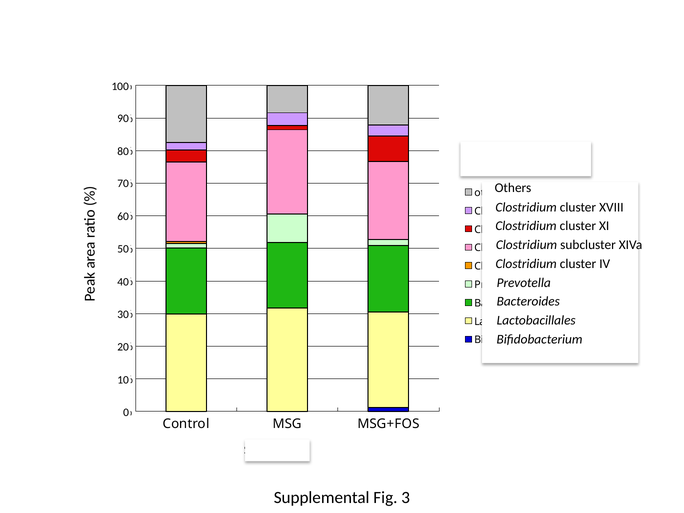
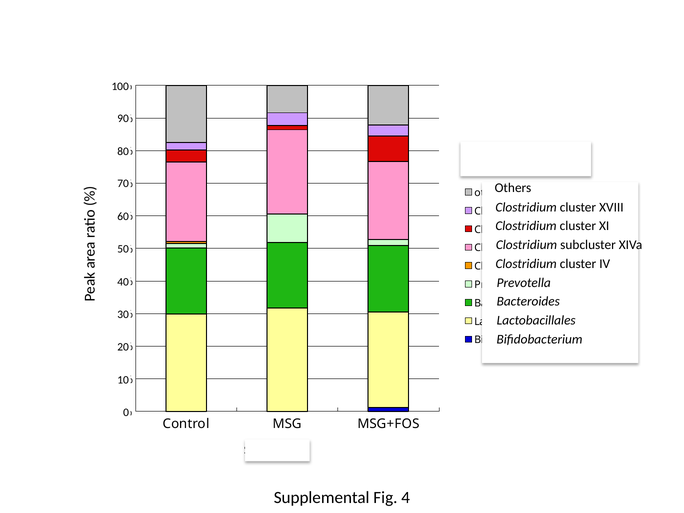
3: 3 -> 4
